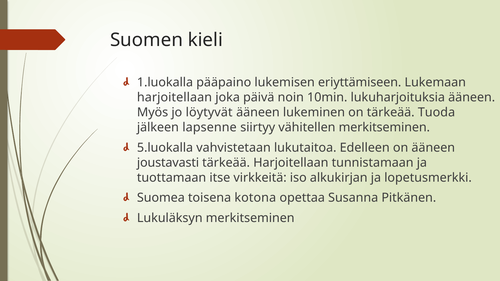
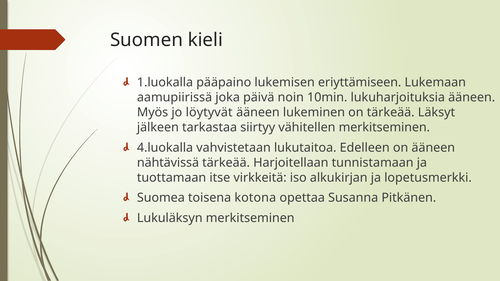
harjoitellaan at (174, 98): harjoitellaan -> aamupiirissä
Tuoda: Tuoda -> Läksyt
lapsenne: lapsenne -> tarkastaa
5.luokalla: 5.luokalla -> 4.luokalla
joustavasti: joustavasti -> nähtävissä
